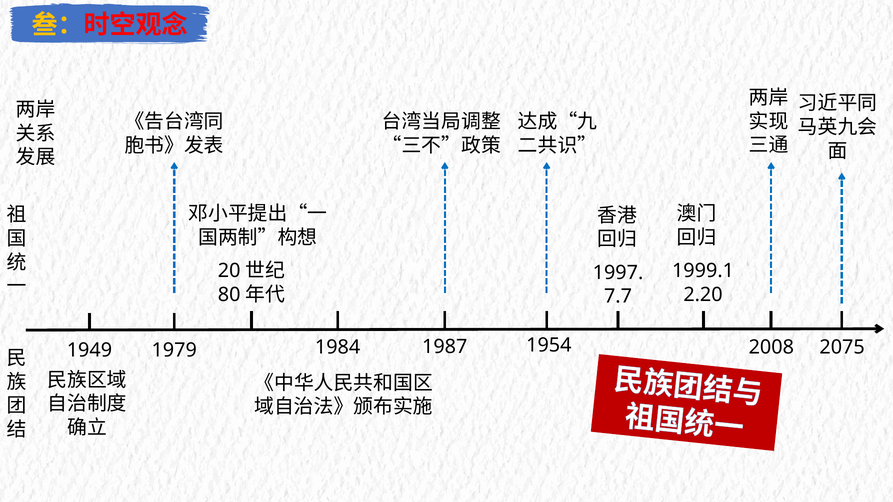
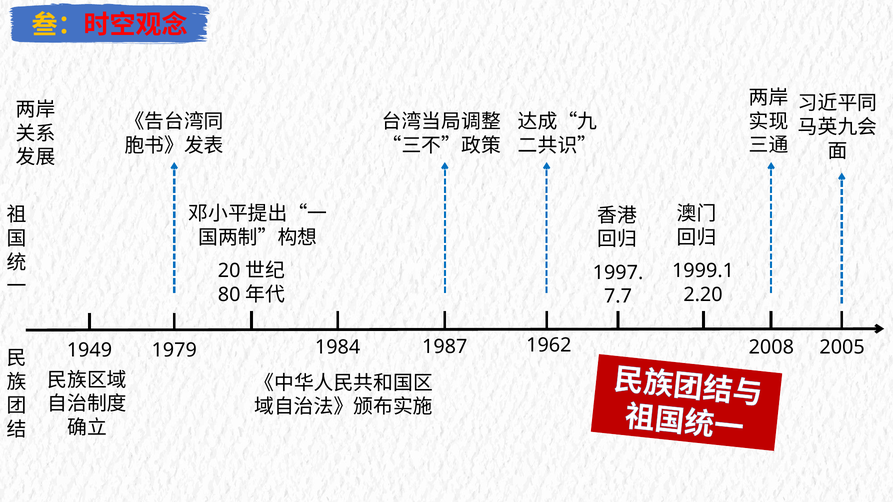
1954: 1954 -> 1962
2075: 2075 -> 2005
